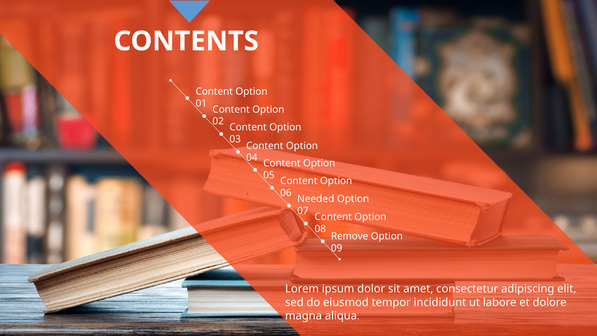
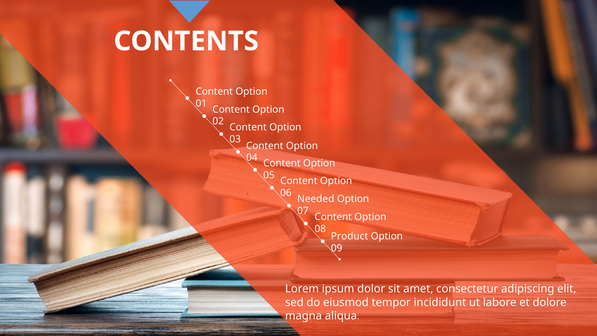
Remove: Remove -> Product
